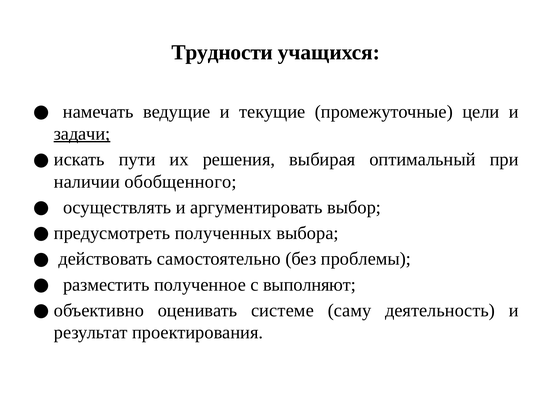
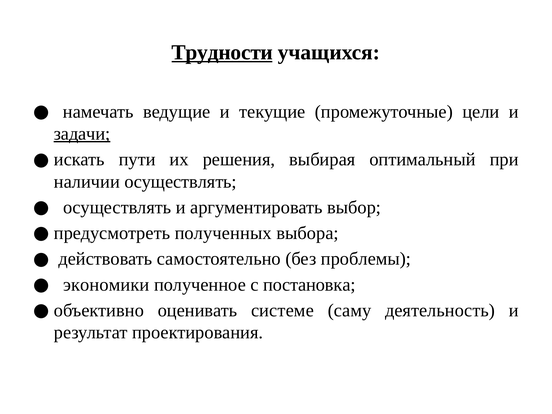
Трудности underline: none -> present
наличии обобщенного: обобщенного -> осуществлять
разместить: разместить -> экономики
выполняют: выполняют -> постановка
